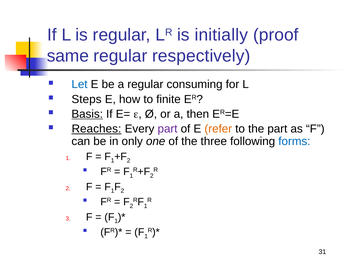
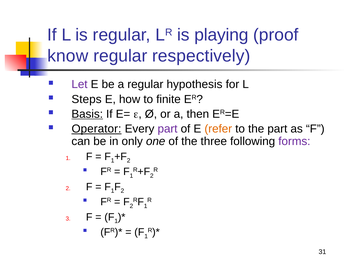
initially: initially -> playing
same: same -> know
Let colour: blue -> purple
consuming: consuming -> hypothesis
Reaches: Reaches -> Operator
forms colour: blue -> purple
